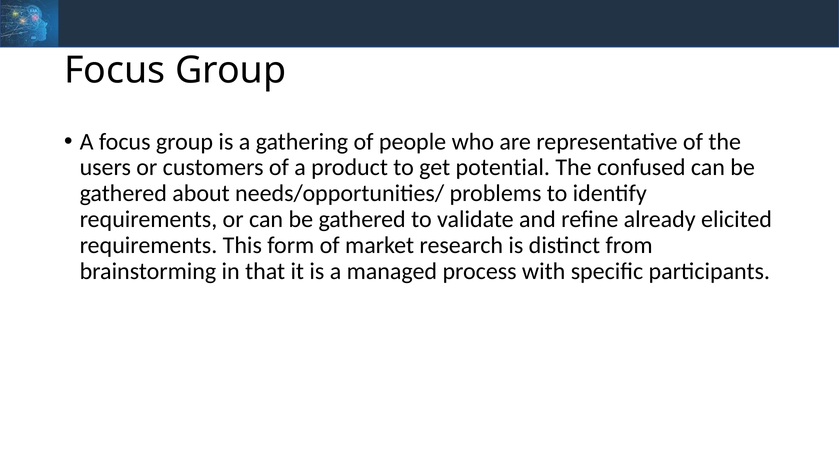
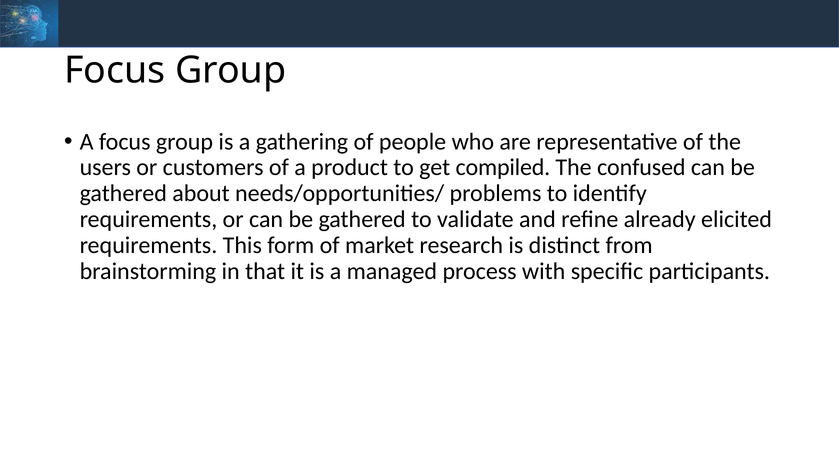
potential: potential -> compiled
